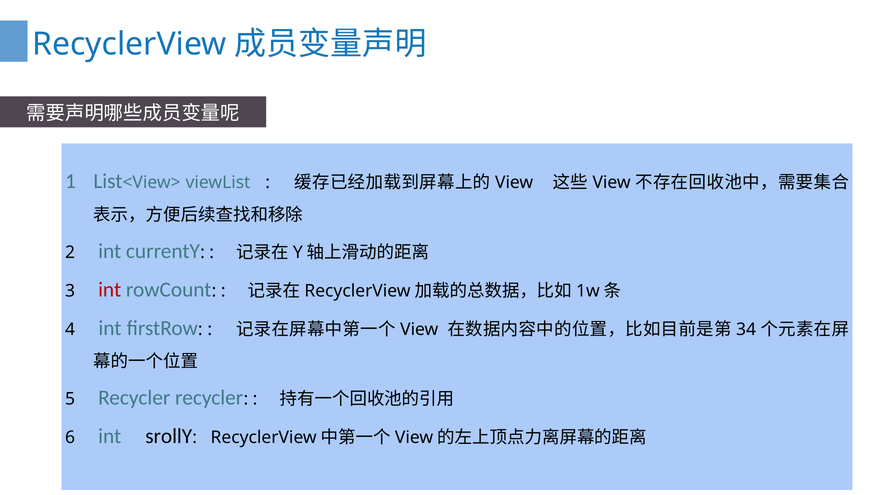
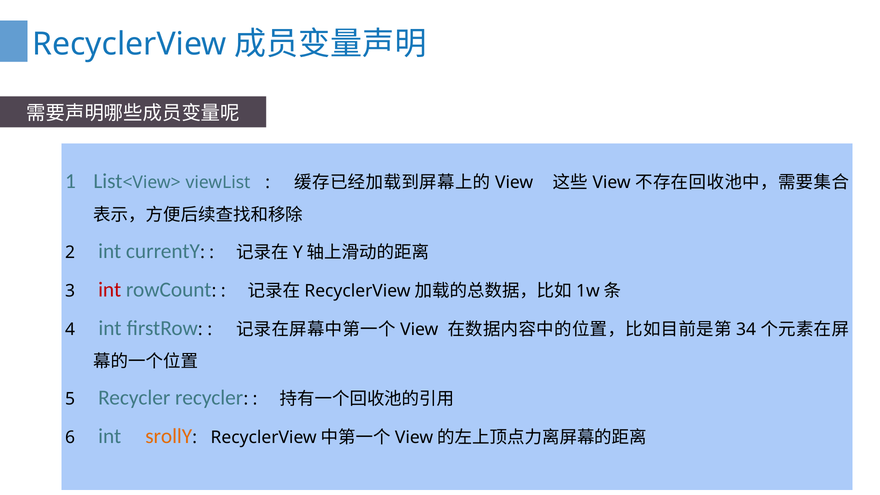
srollY colour: black -> orange
